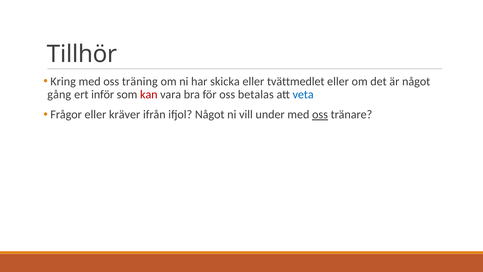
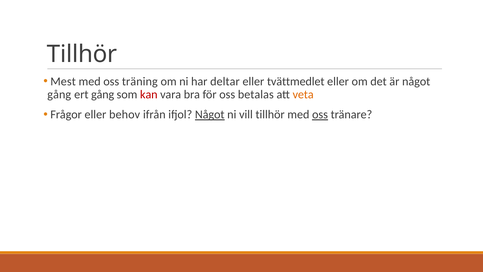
Kring: Kring -> Mest
skicka: skicka -> deltar
ert inför: inför -> gång
veta colour: blue -> orange
kräver: kräver -> behov
Något at (210, 114) underline: none -> present
vill under: under -> tillhör
